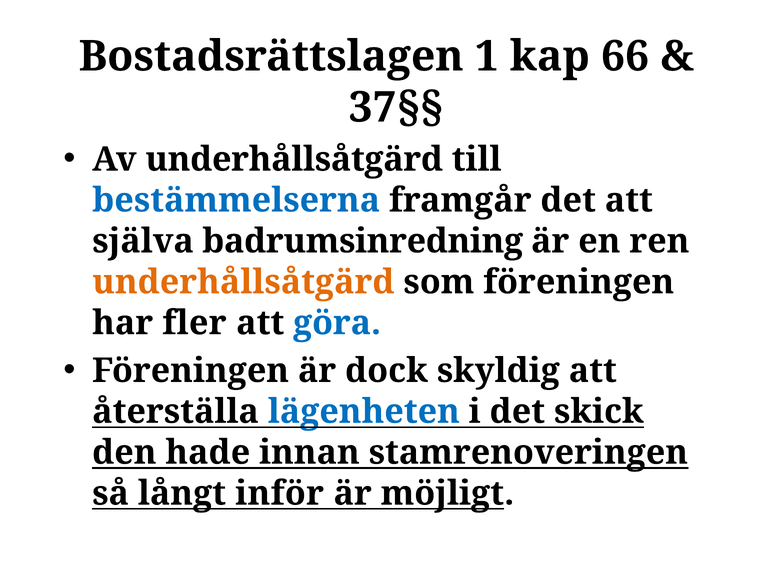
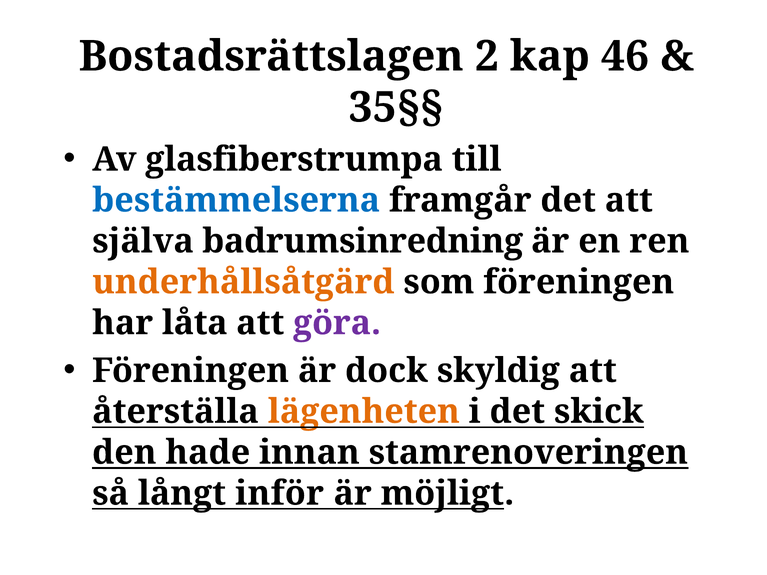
1: 1 -> 2
66: 66 -> 46
37§§: 37§§ -> 35§§
Av underhållsåtgärd: underhållsåtgärd -> glasfiberstrumpa
fler: fler -> låta
göra colour: blue -> purple
lägenheten colour: blue -> orange
